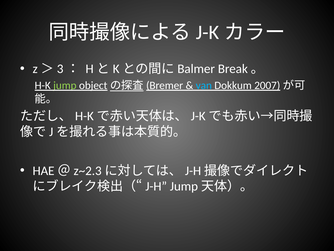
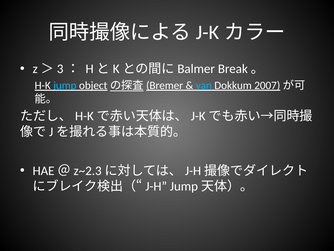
jump colour: light green -> light blue
